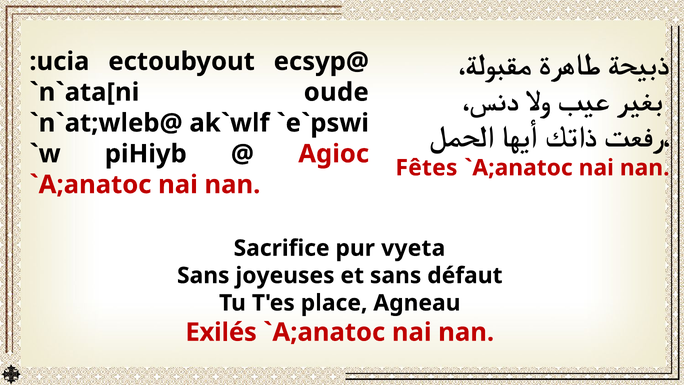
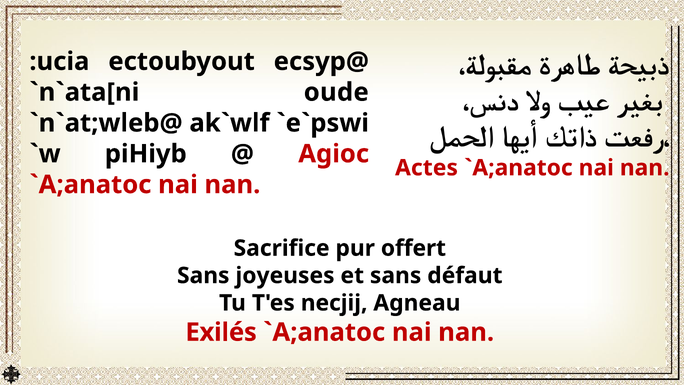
Fêtes: Fêtes -> Actes
vyeta: vyeta -> offert
place: place -> necjij
